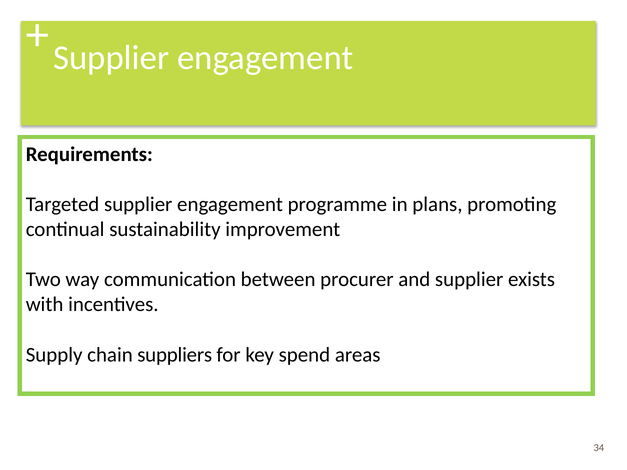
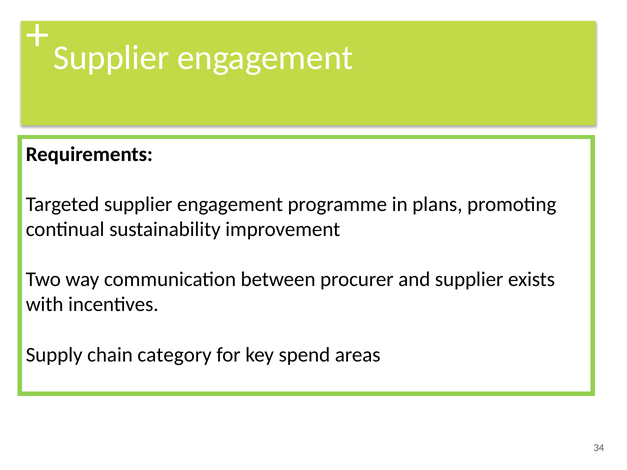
suppliers: suppliers -> category
